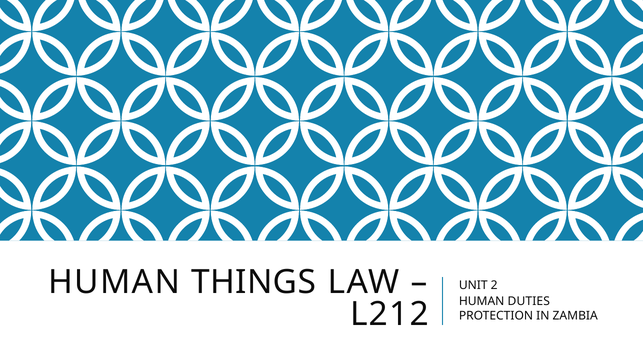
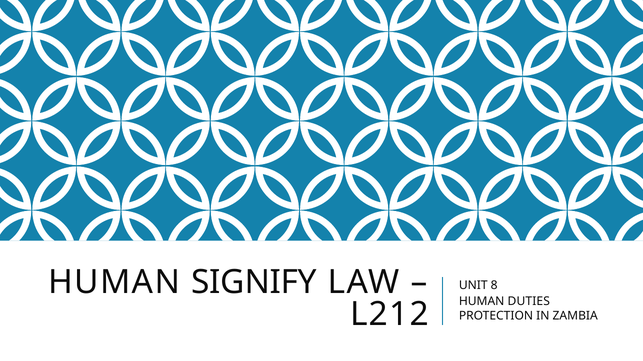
THINGS: THINGS -> SIGNIFY
2: 2 -> 8
